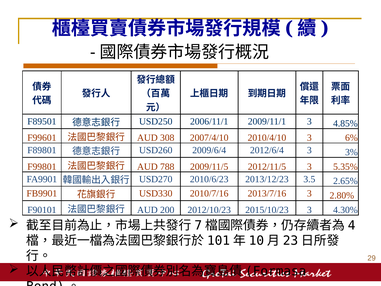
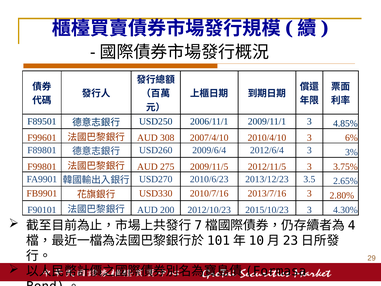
788: 788 -> 275
5.35%: 5.35% -> 3.75%
